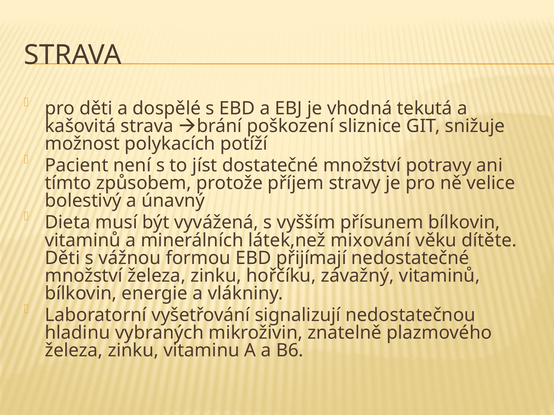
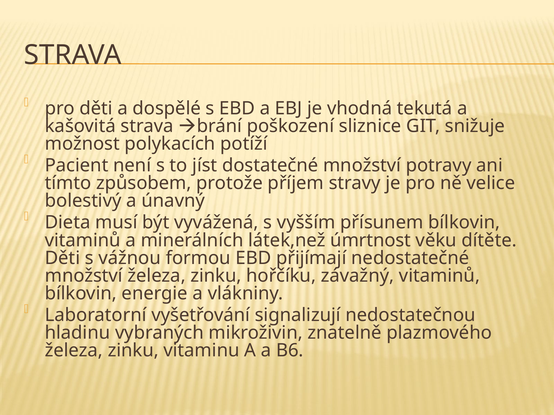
mixování: mixování -> úmrtnost
